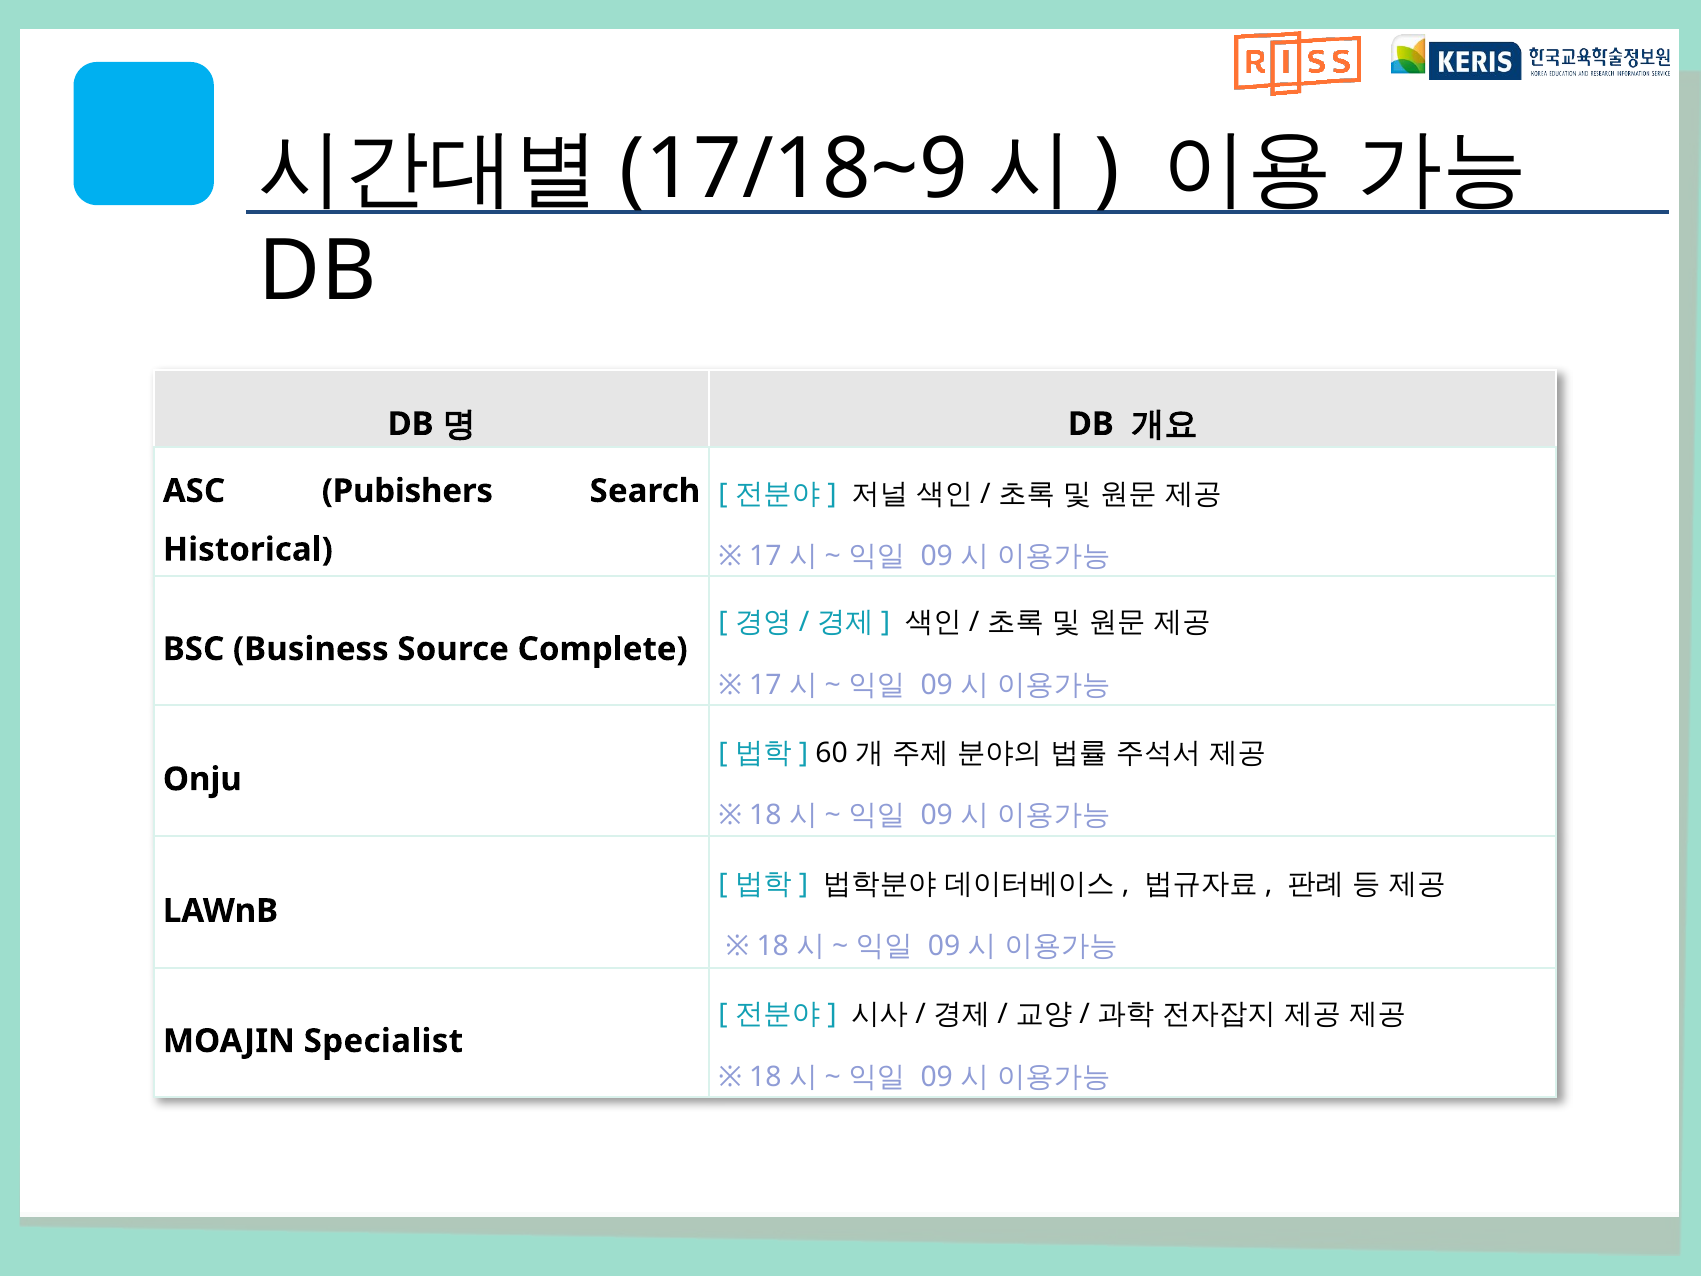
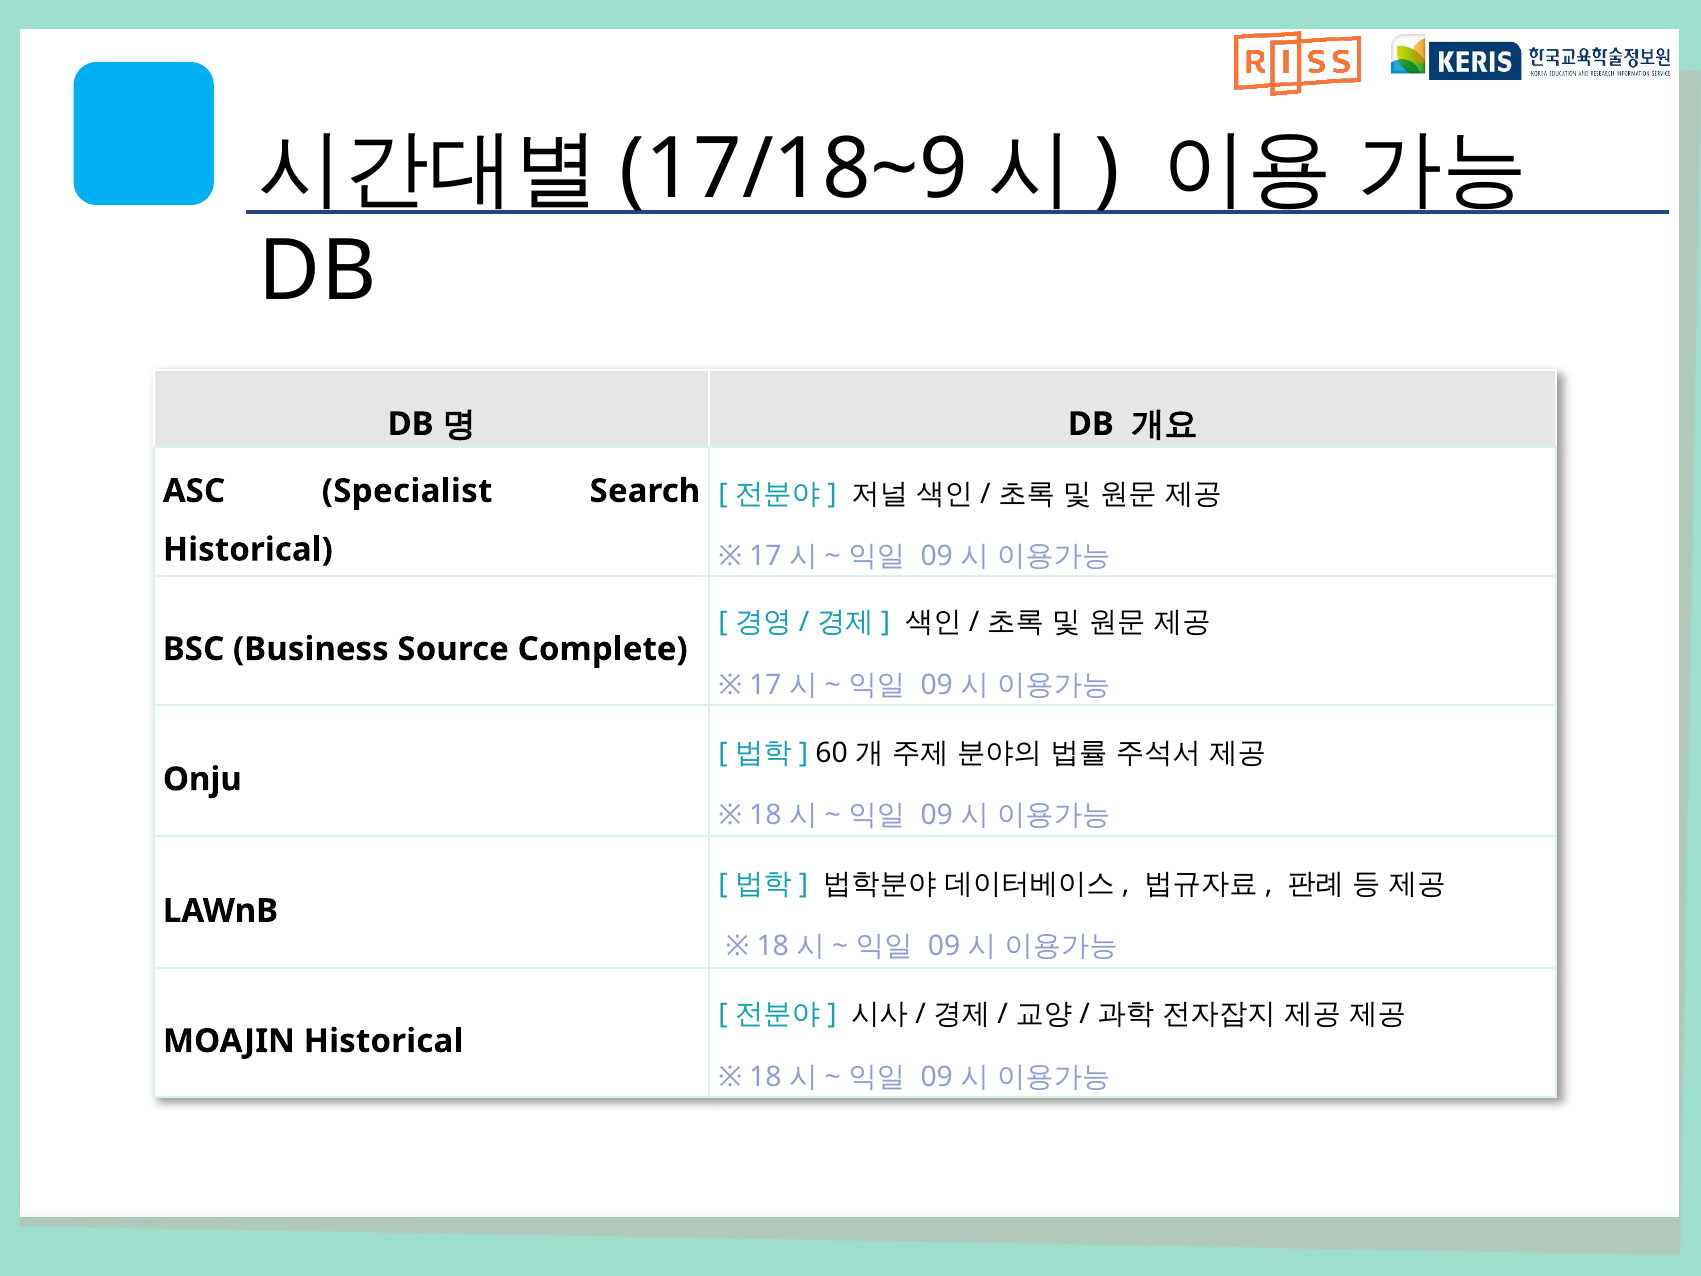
Pubishers: Pubishers -> Specialist
MOAJIN Specialist: Specialist -> Historical
